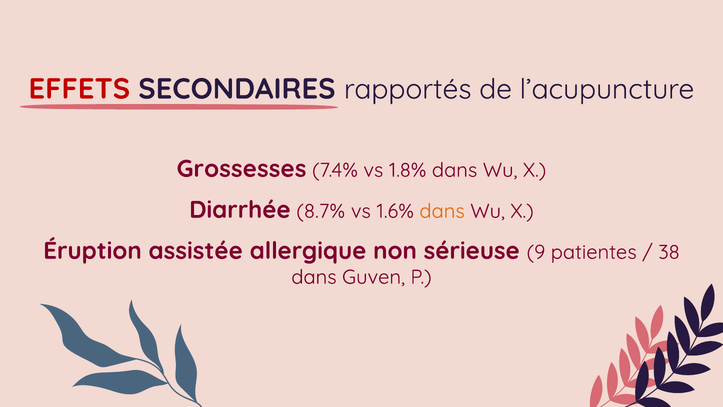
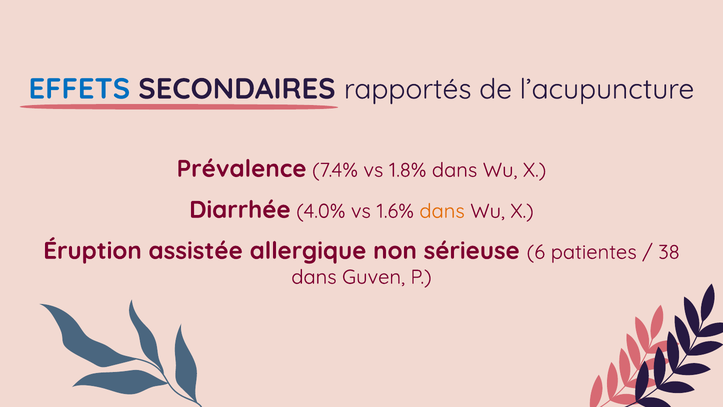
EFFETS colour: red -> blue
Grossesses: Grossesses -> Prévalence
8.7%: 8.7% -> 4.0%
9: 9 -> 6
